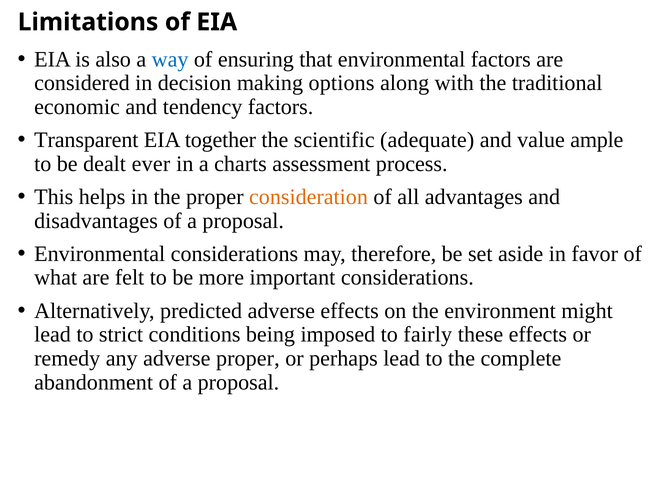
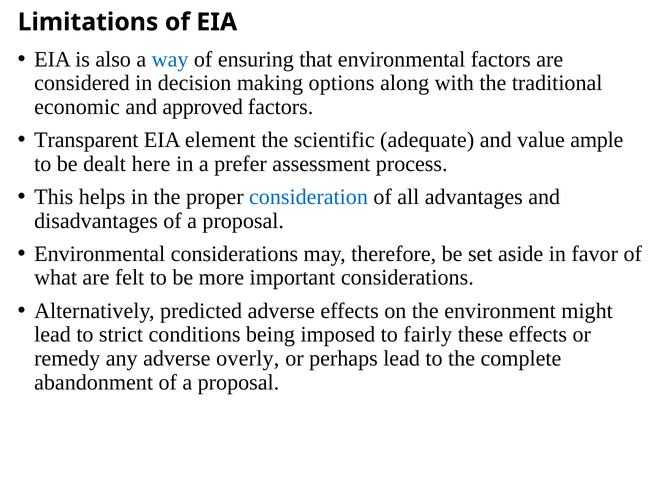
tendency: tendency -> approved
together: together -> element
ever: ever -> here
charts: charts -> prefer
consideration colour: orange -> blue
adverse proper: proper -> overly
